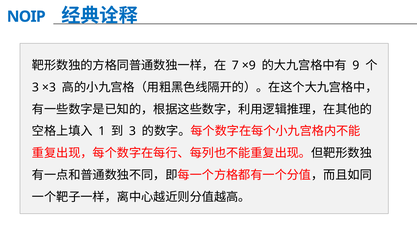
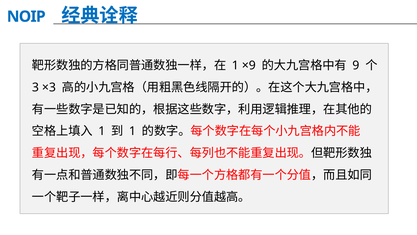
7 at (235, 65): 7 -> 1
3 at (132, 131): 3 -> 1
